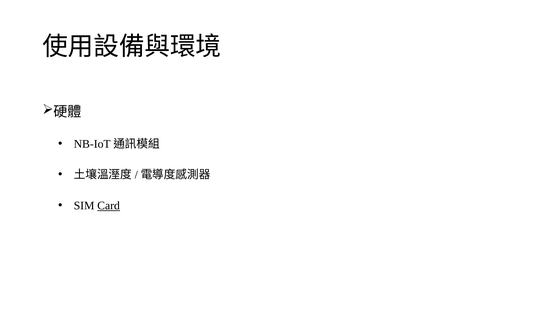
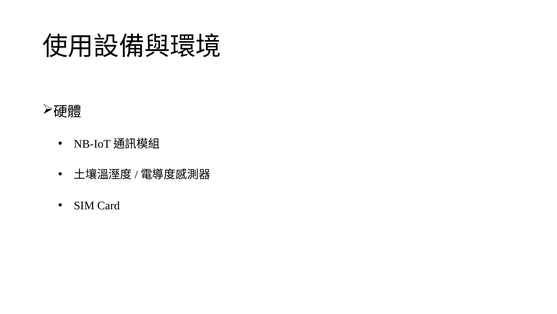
Card underline: present -> none
